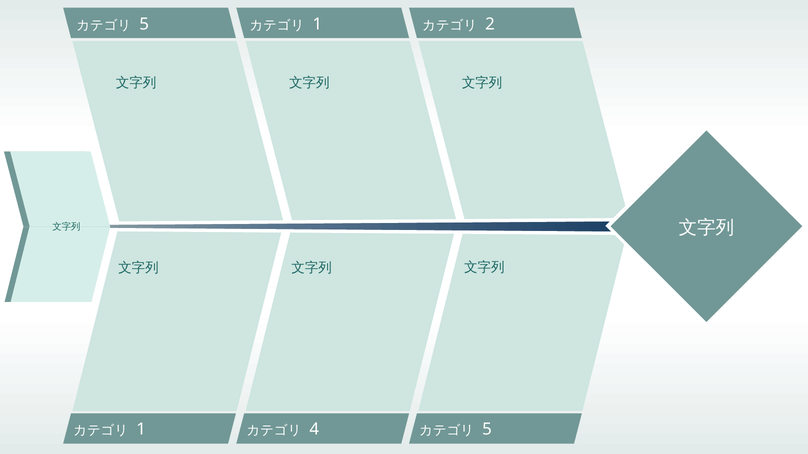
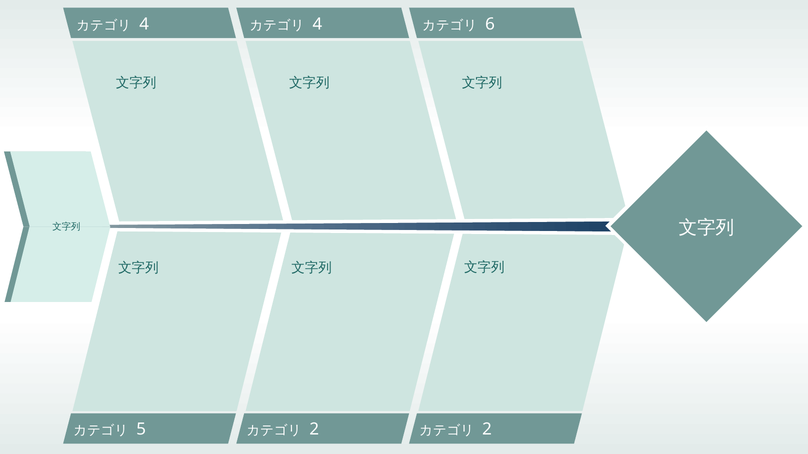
5 at (144, 24): 5 -> 4
1 at (317, 24): 1 -> 4
2: 2 -> 6
1 at (141, 430): 1 -> 5
4 at (314, 430): 4 -> 2
5 at (487, 430): 5 -> 2
